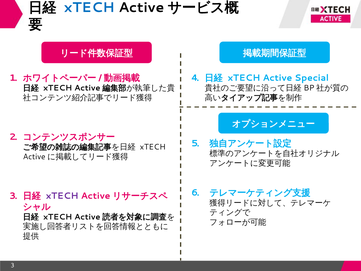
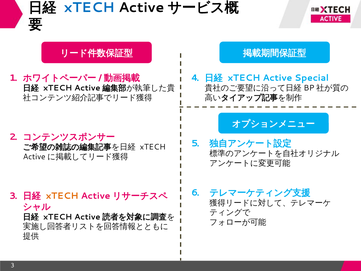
xTECH at (62, 196) colour: purple -> orange
